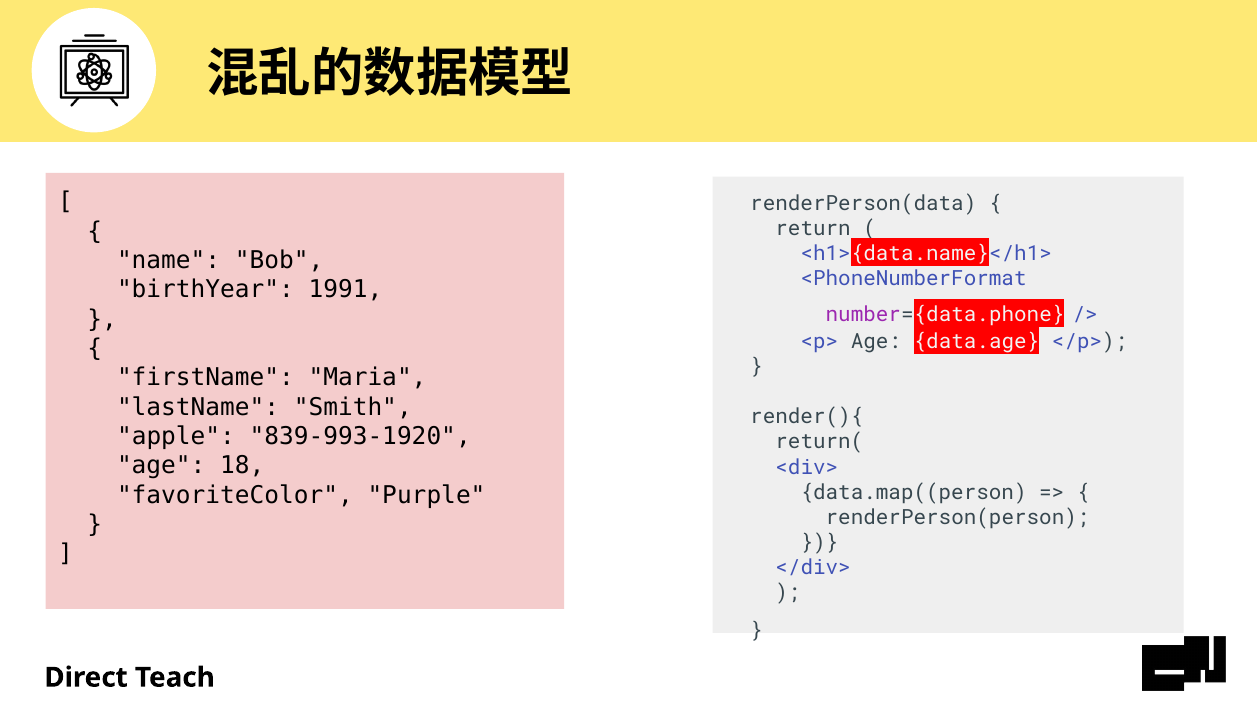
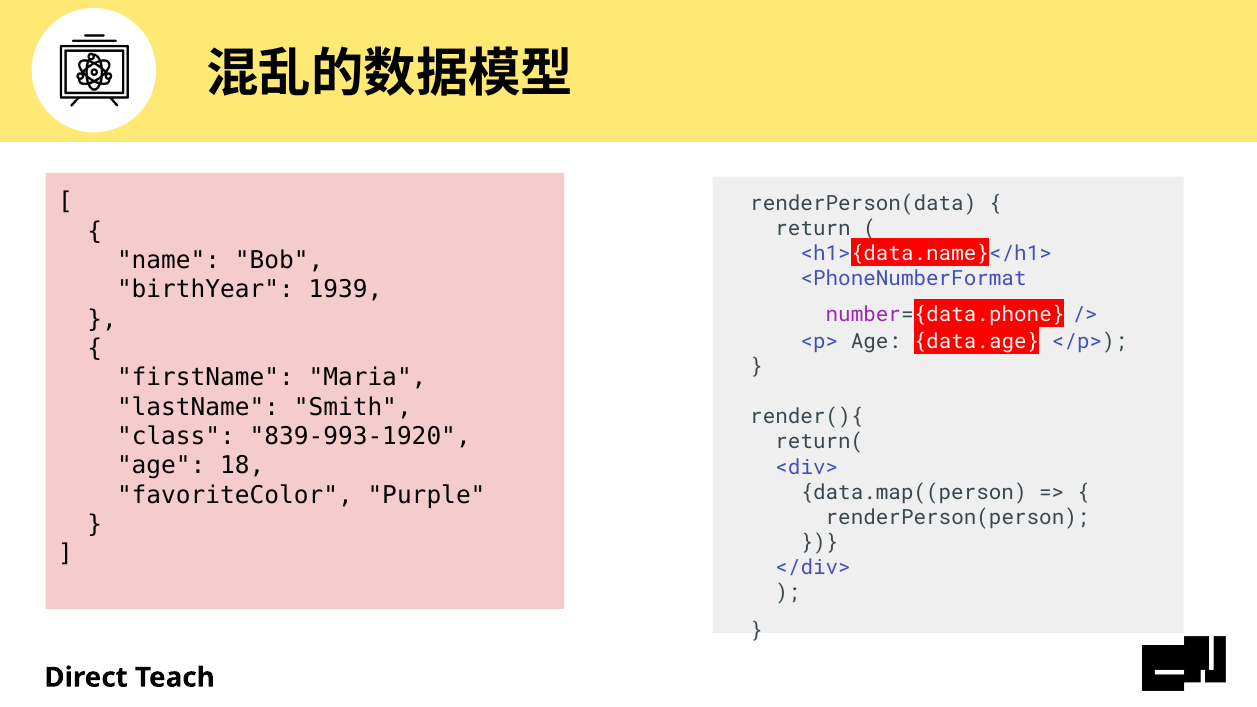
1991: 1991 -> 1939
apple: apple -> class
